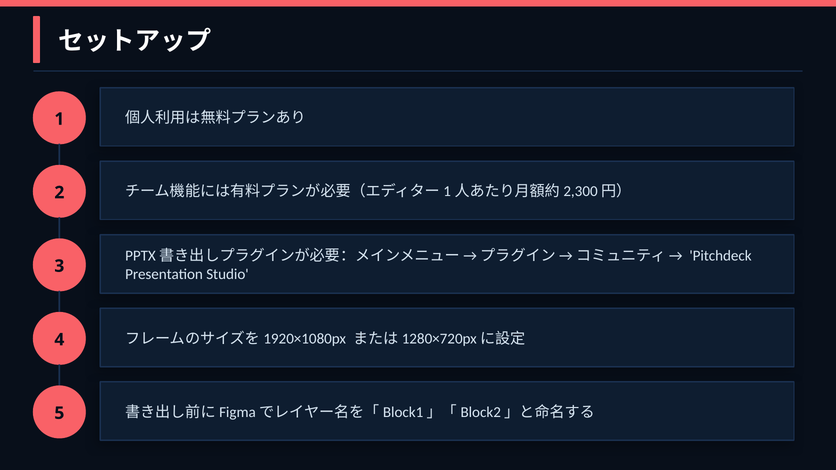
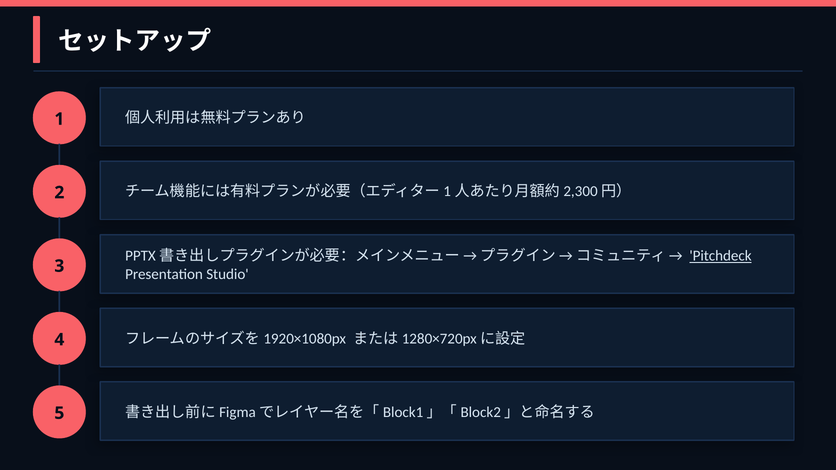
Pitchdeck underline: none -> present
